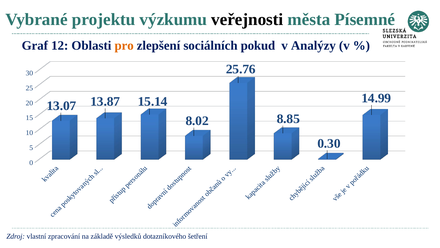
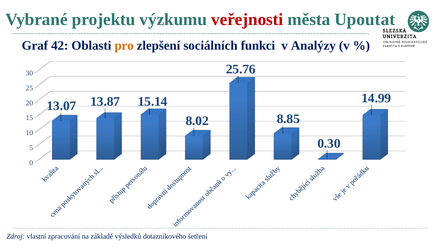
veřejnosti colour: black -> red
Písemné: Písemné -> Upoutat
12: 12 -> 42
pokud: pokud -> funkci
